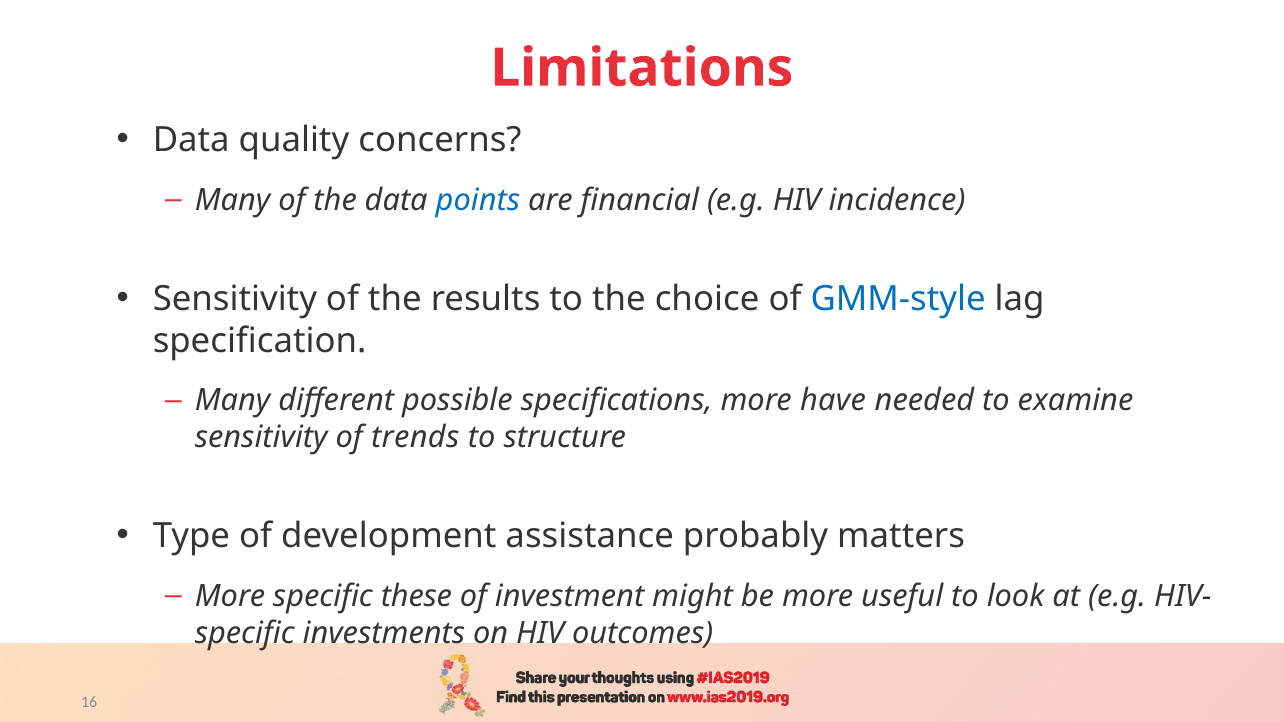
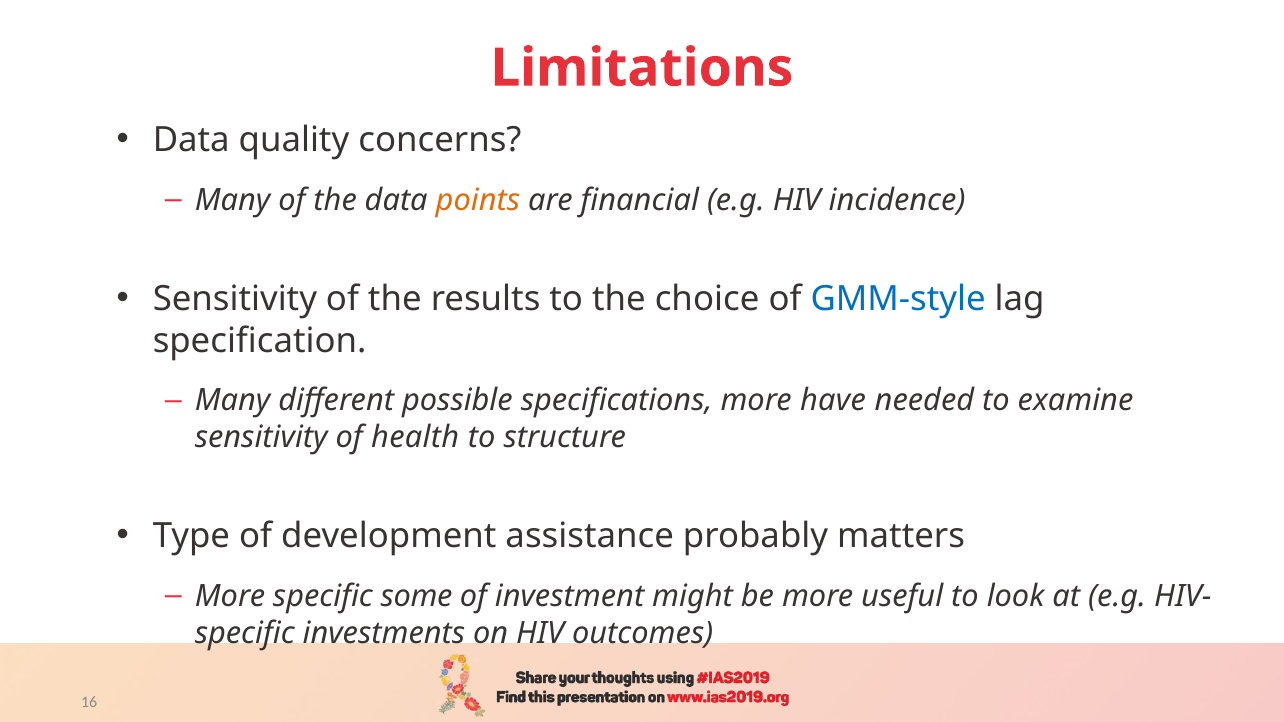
points colour: blue -> orange
trends: trends -> health
these: these -> some
